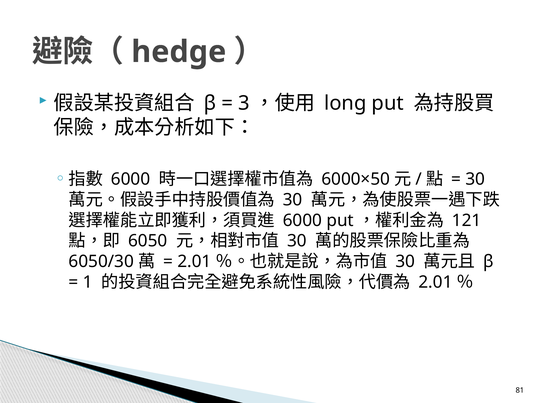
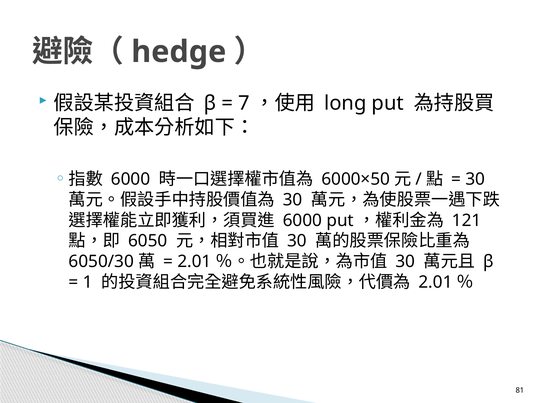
3: 3 -> 7
